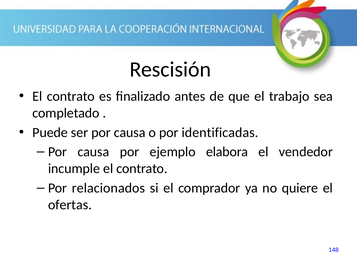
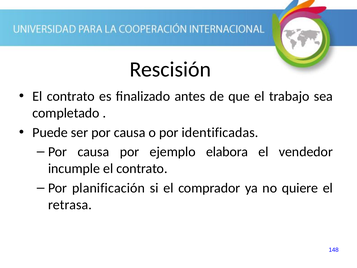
relacionados: relacionados -> planificación
ofertas: ofertas -> retrasa
